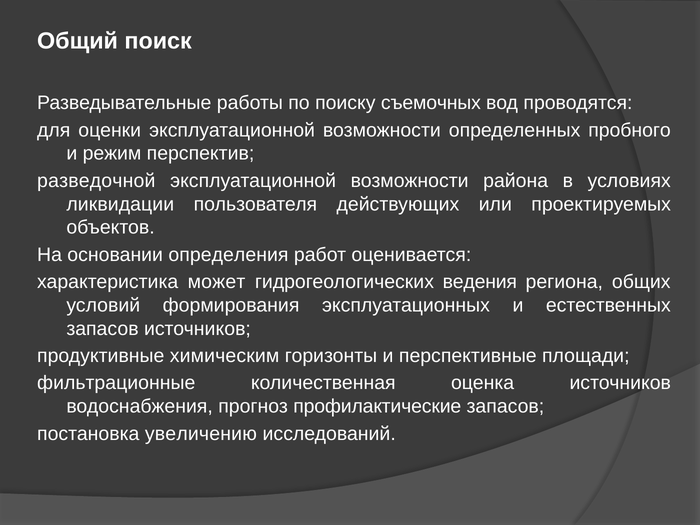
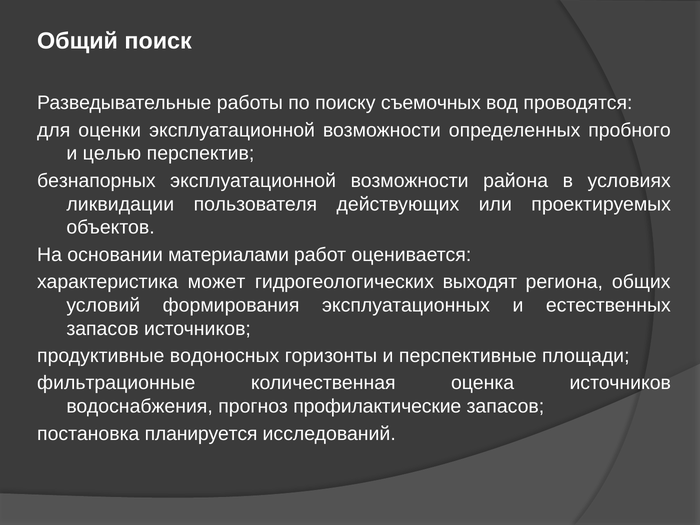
режим: режим -> целью
разведочной: разведочной -> безнапорных
определения: определения -> материалами
ведения: ведения -> выходят
химическим: химическим -> водоносных
увеличению: увеличению -> планируется
